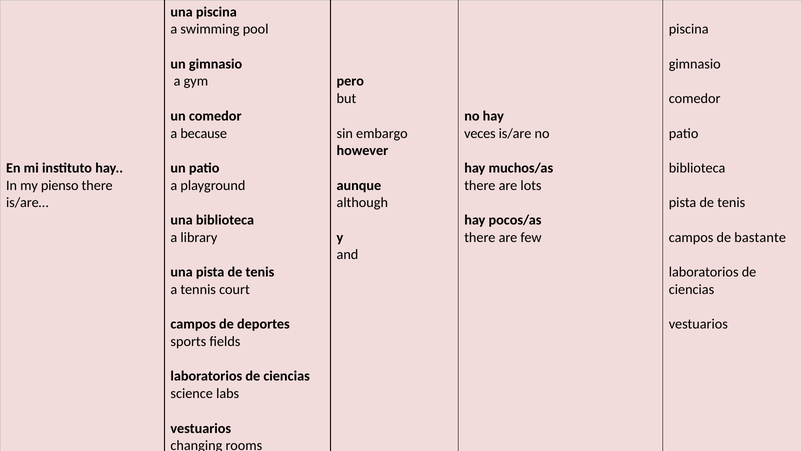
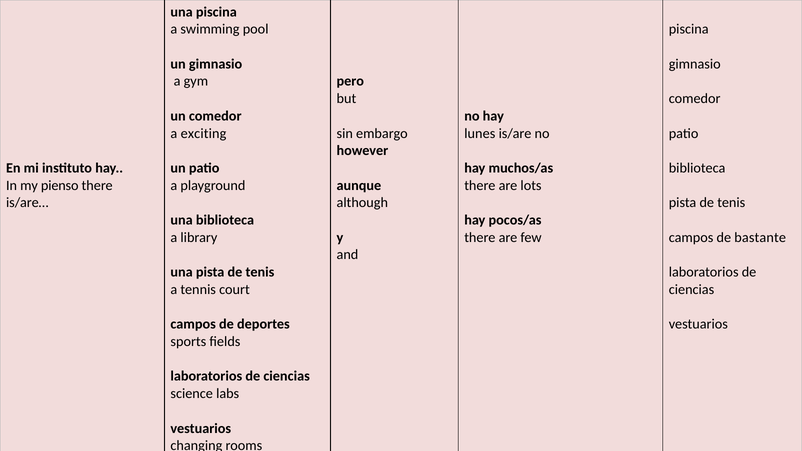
because: because -> exciting
veces: veces -> lunes
